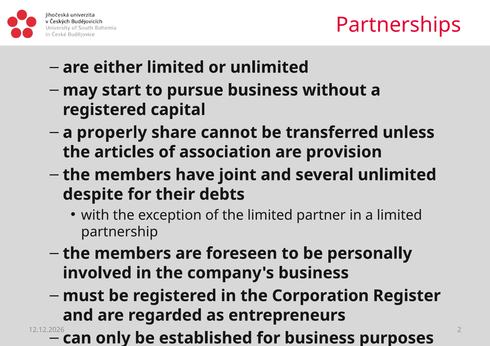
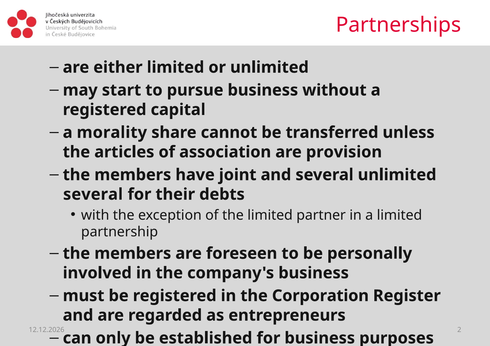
properly: properly -> morality
despite at (93, 195): despite -> several
